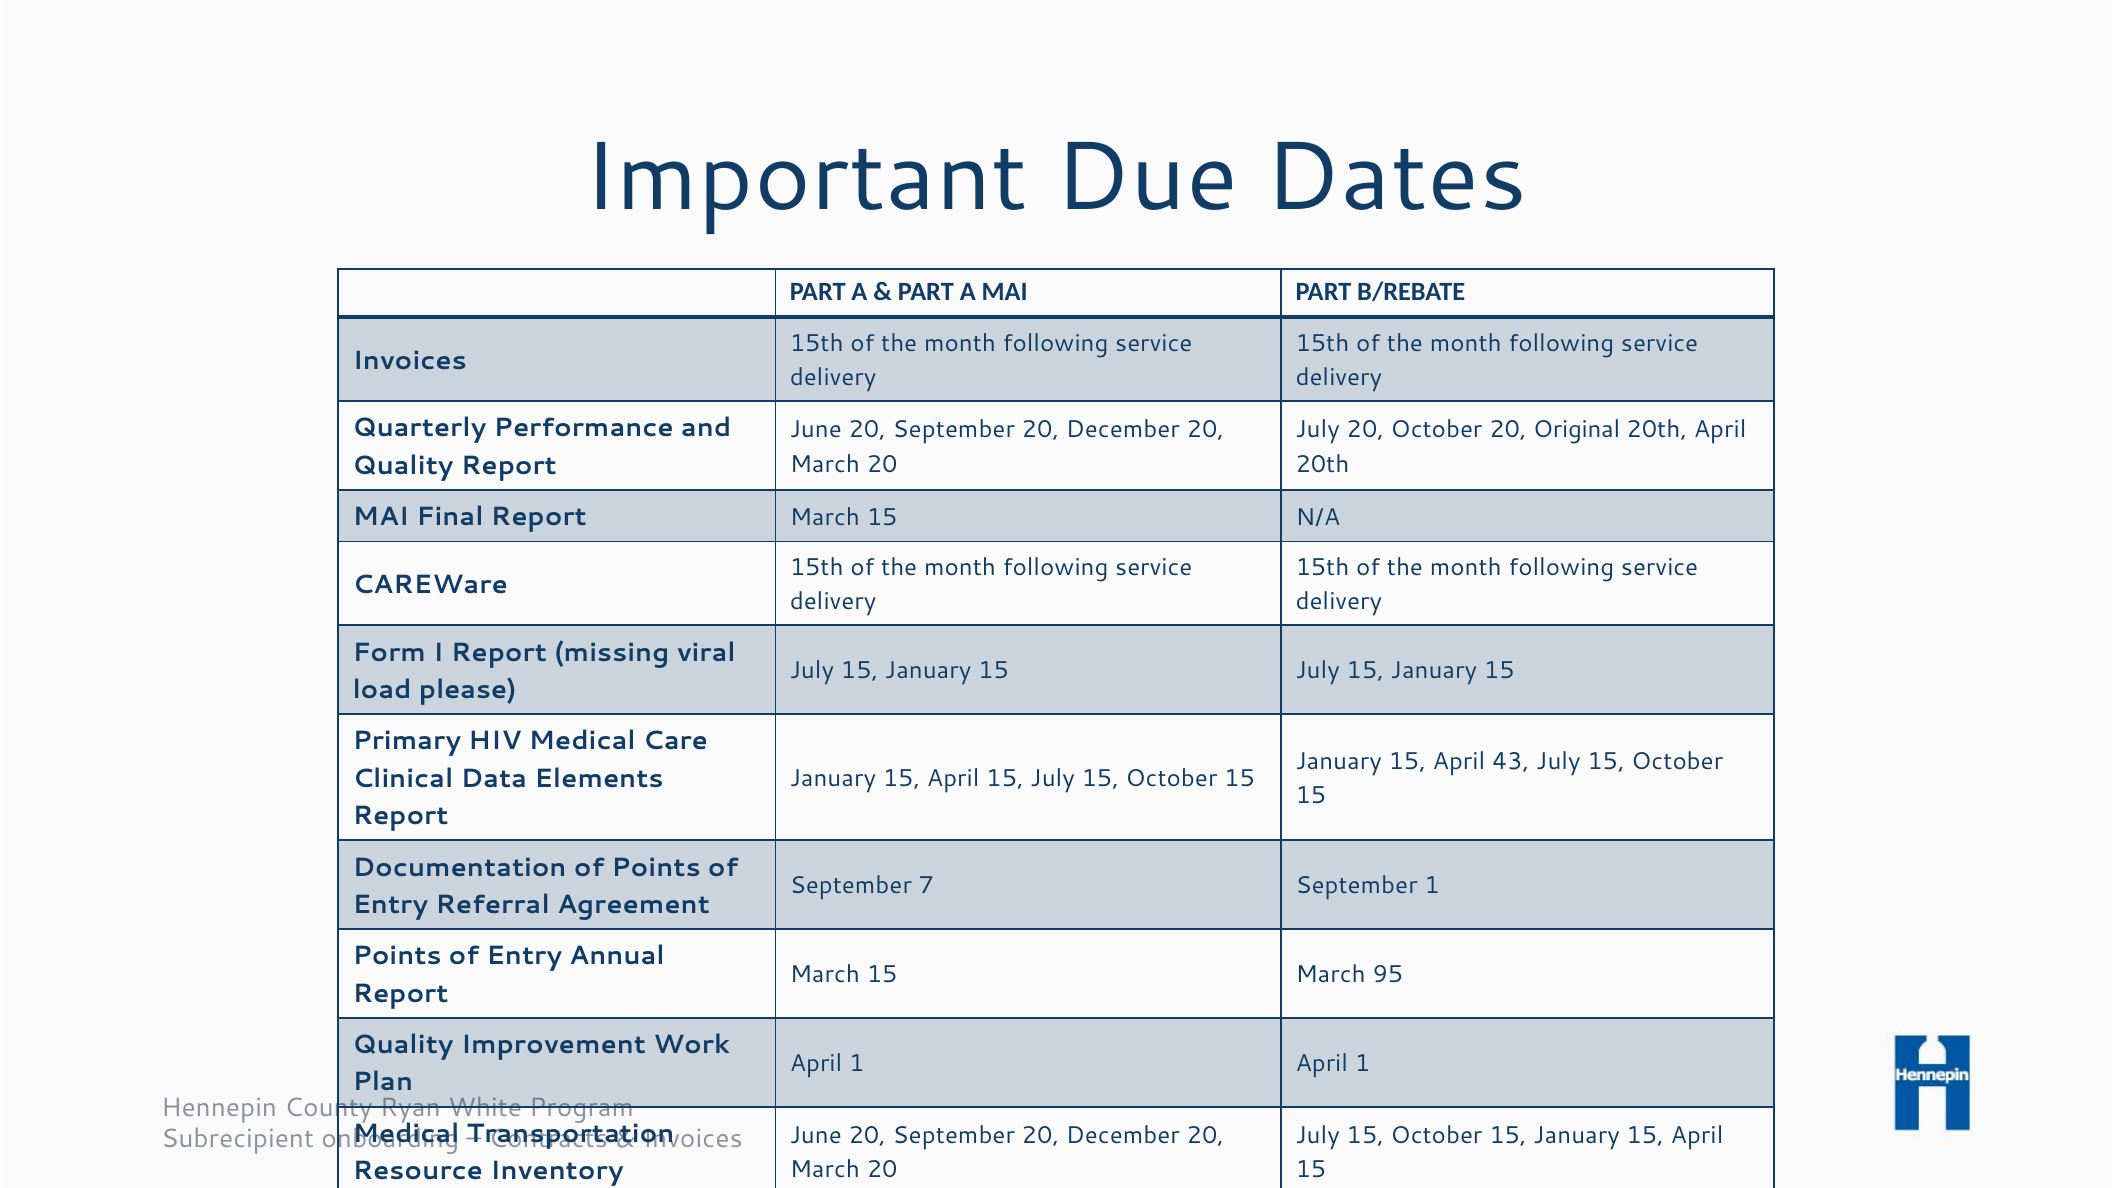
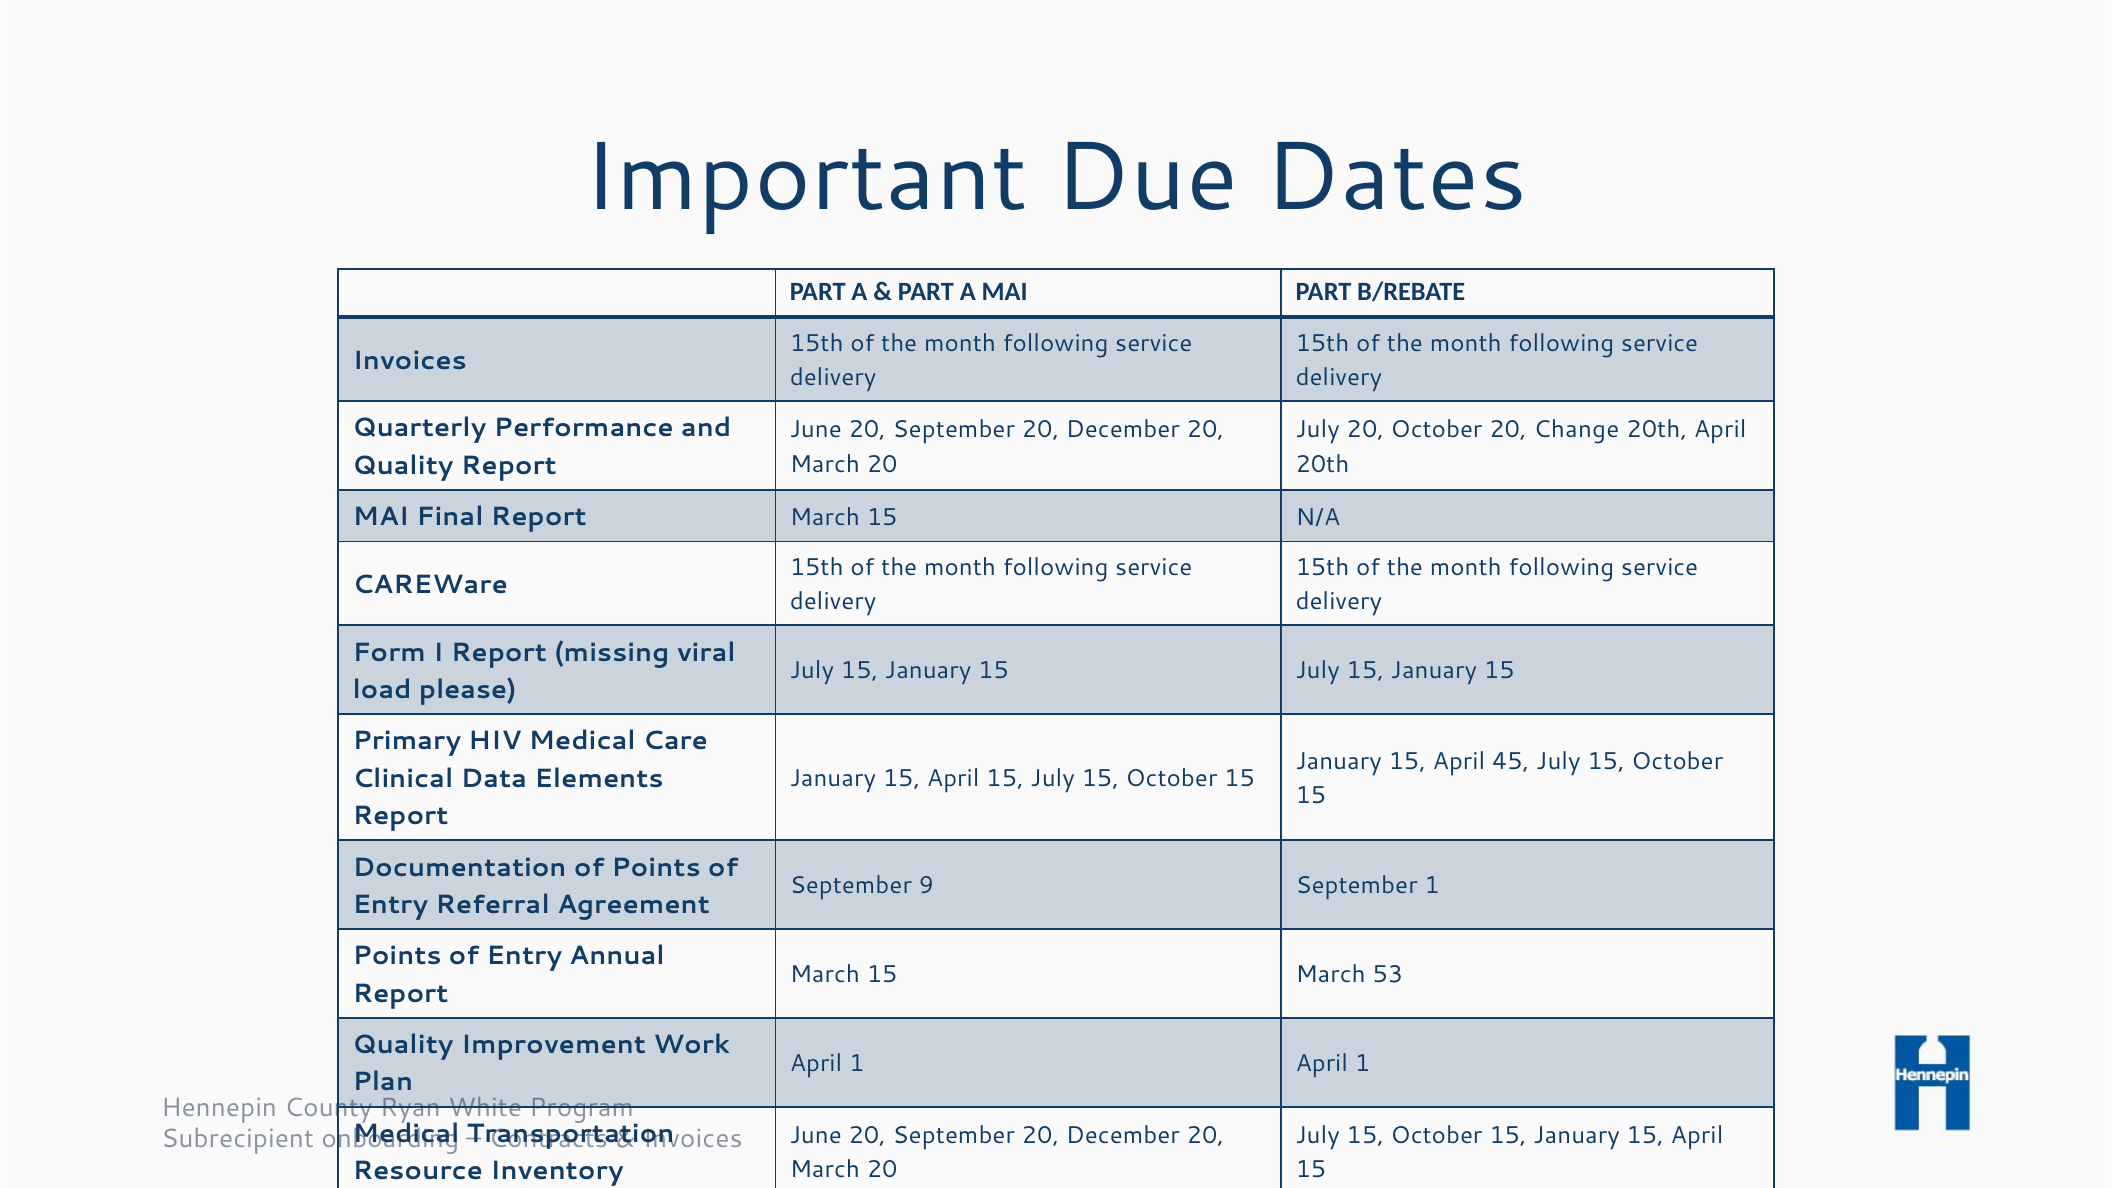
Original: Original -> Change
43: 43 -> 45
7: 7 -> 9
95: 95 -> 53
